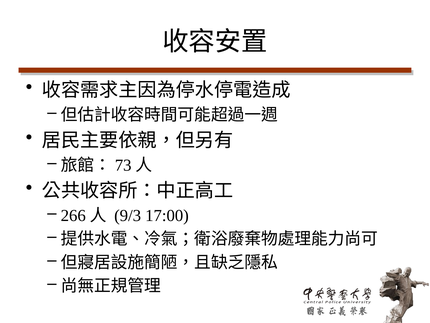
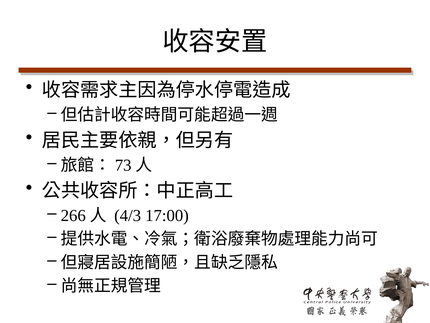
9/3: 9/3 -> 4/3
